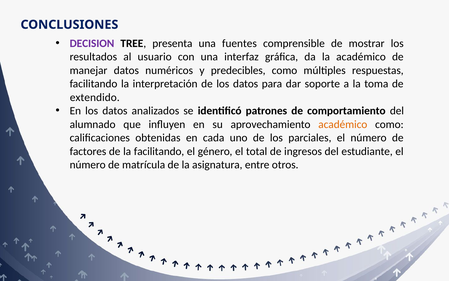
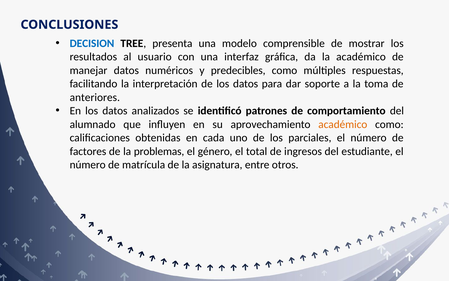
DECISION colour: purple -> blue
fuentes: fuentes -> modelo
extendido: extendido -> anteriores
la facilitando: facilitando -> problemas
